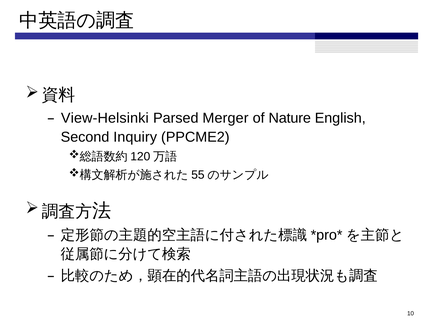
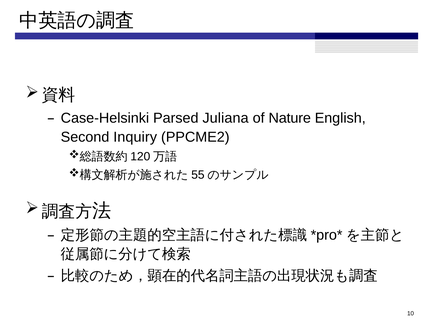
View-Helsinki: View-Helsinki -> Case-Helsinki
Merger: Merger -> Juliana
